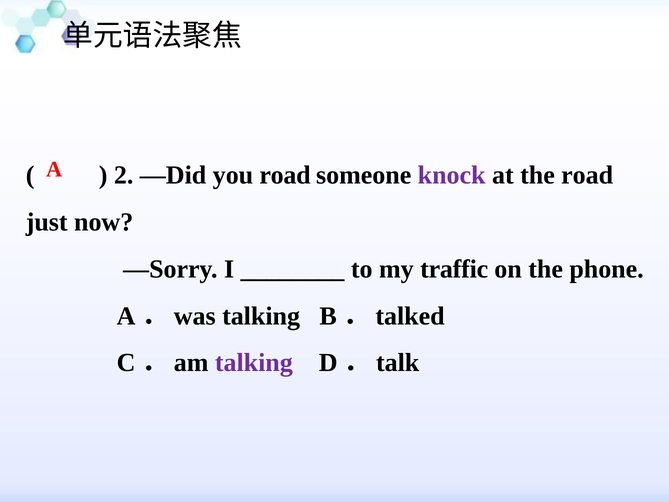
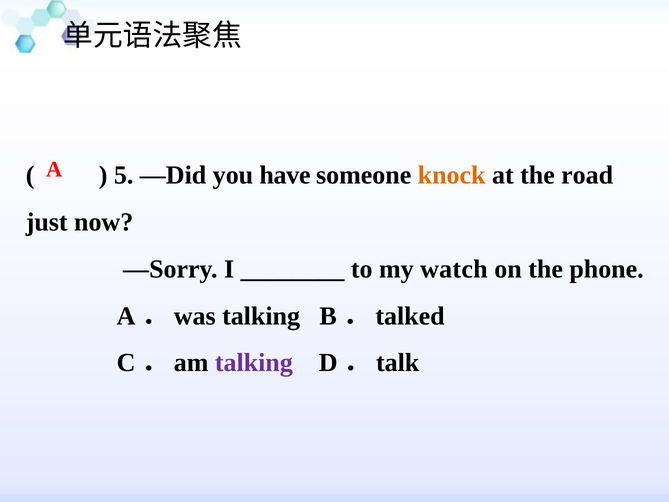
2: 2 -> 5
you road: road -> have
knock colour: purple -> orange
traffic: traffic -> watch
